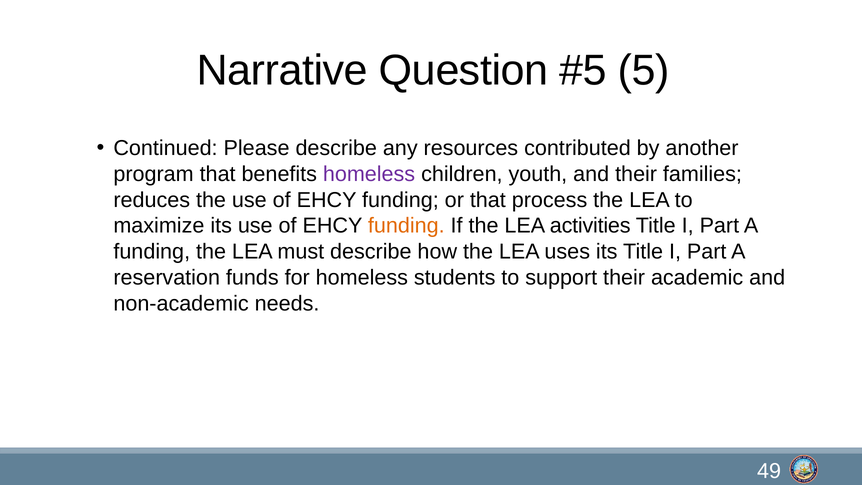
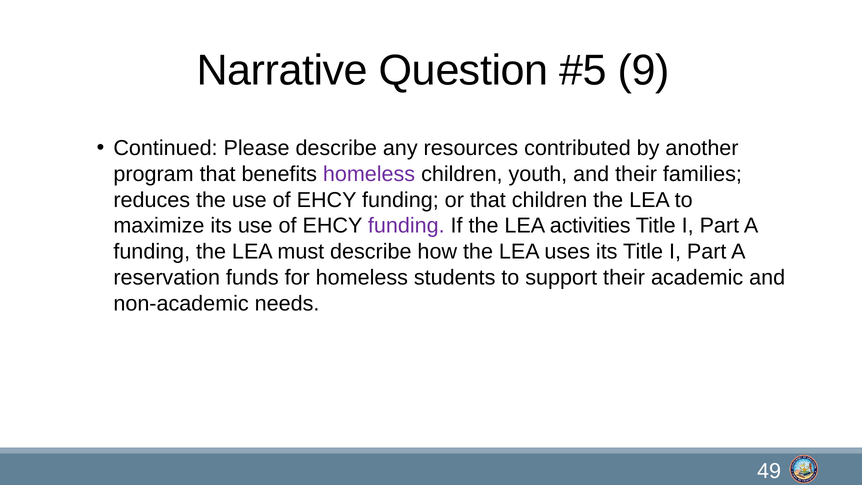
5: 5 -> 9
that process: process -> children
funding at (406, 226) colour: orange -> purple
